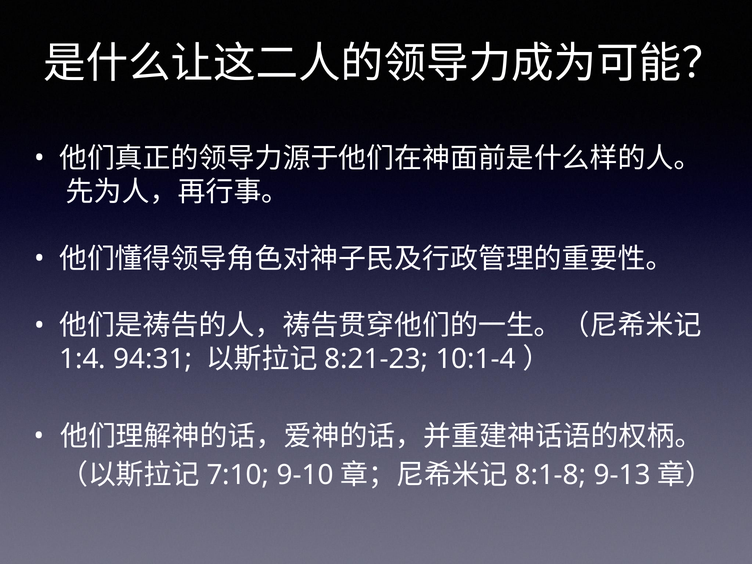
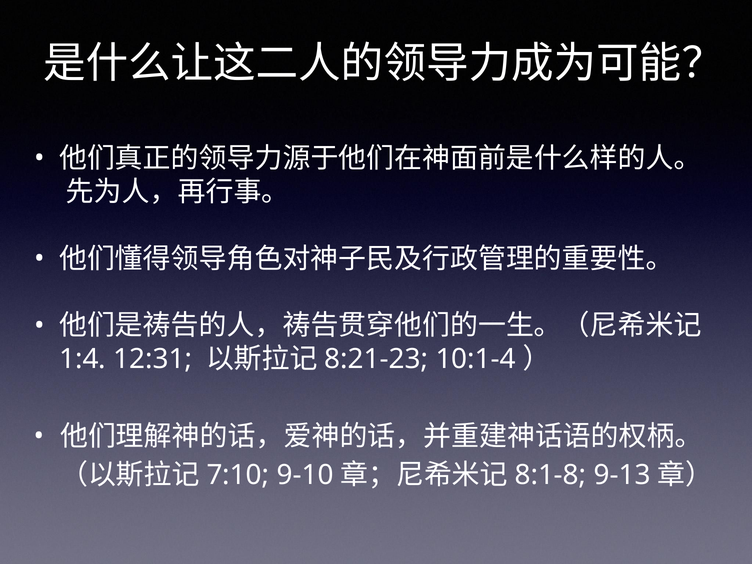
94:31: 94:31 -> 12:31
